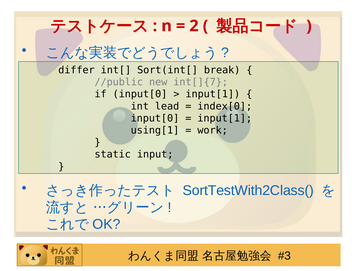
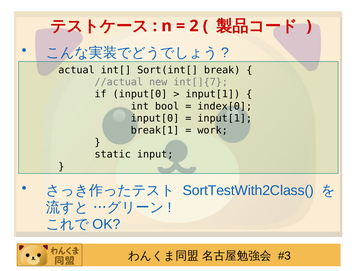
differ: differ -> actual
//public: //public -> //actual
lead: lead -> bool
using[1: using[1 -> break[1
